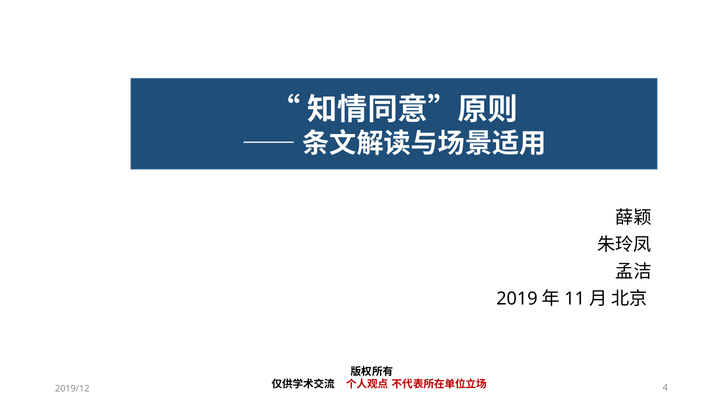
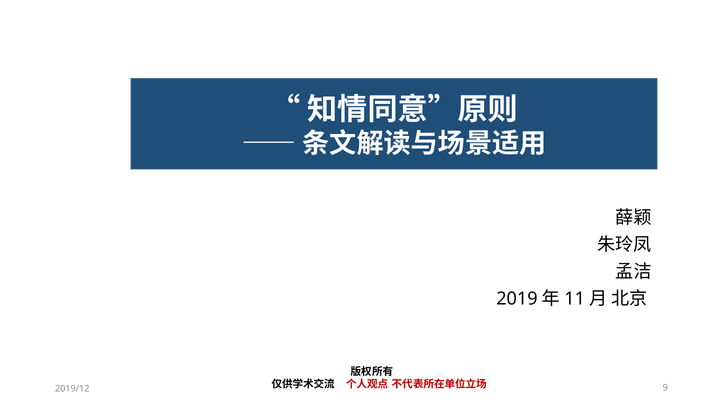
4: 4 -> 9
